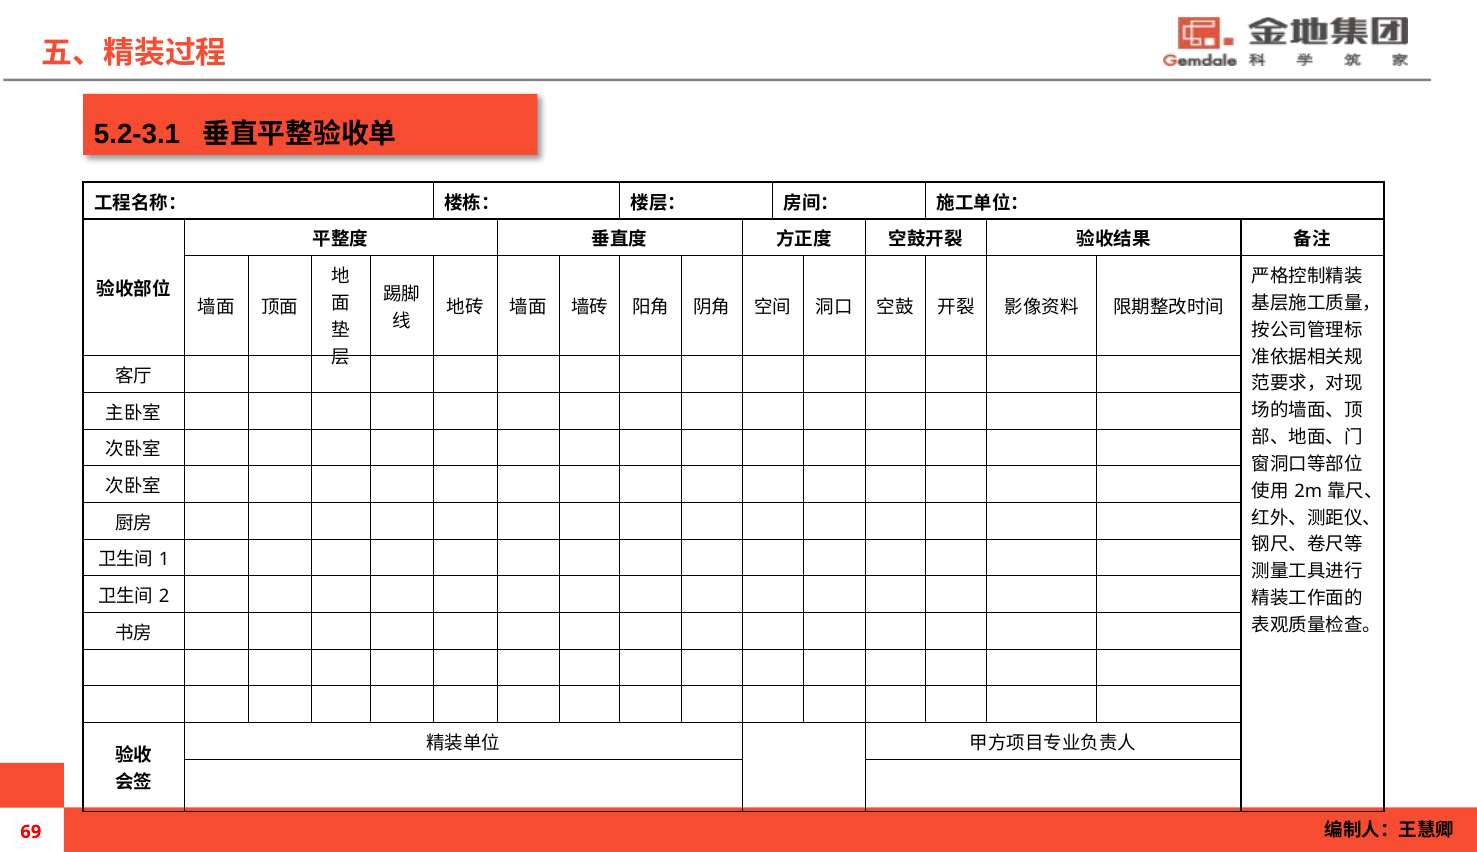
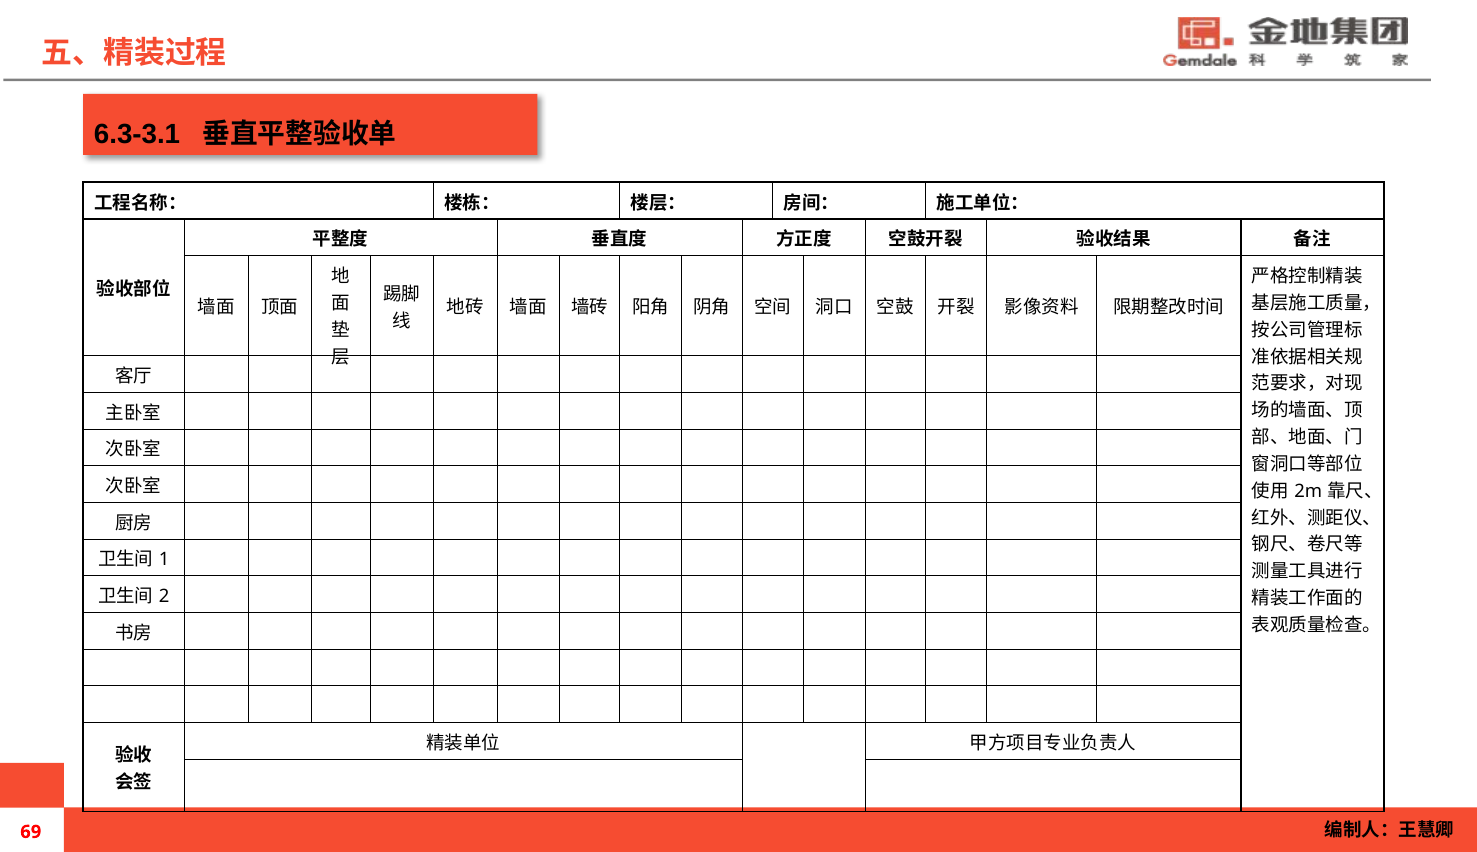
5.2-3.1: 5.2-3.1 -> 6.3-3.1
